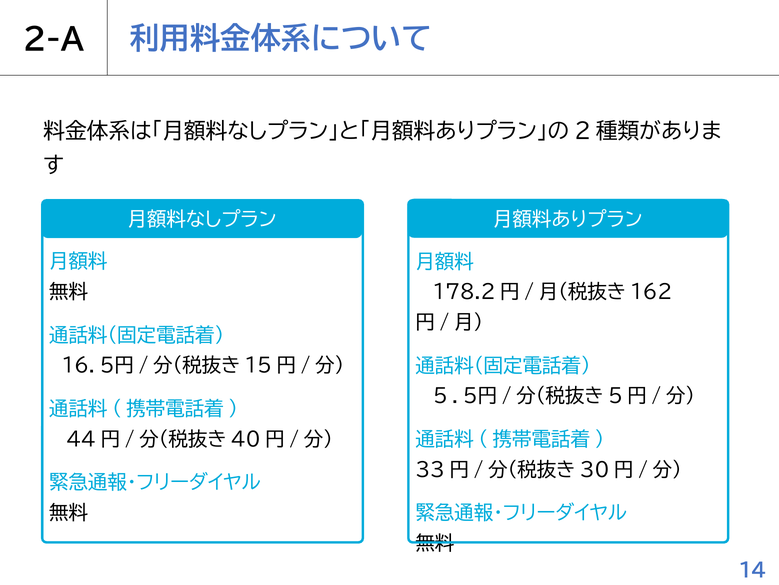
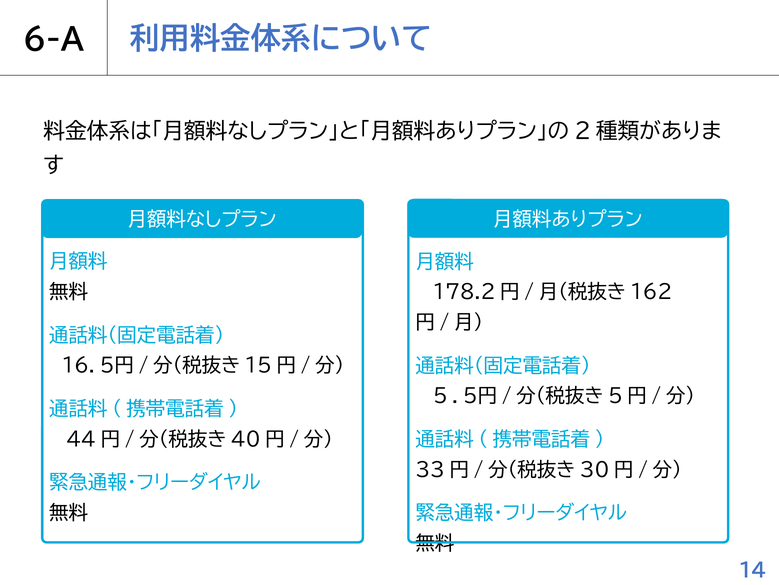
2-A: 2-A -> 6-A
